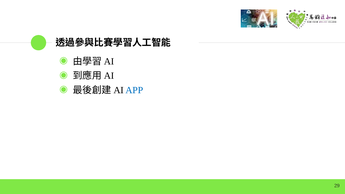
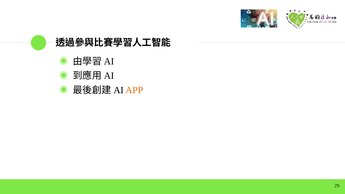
APP colour: blue -> orange
